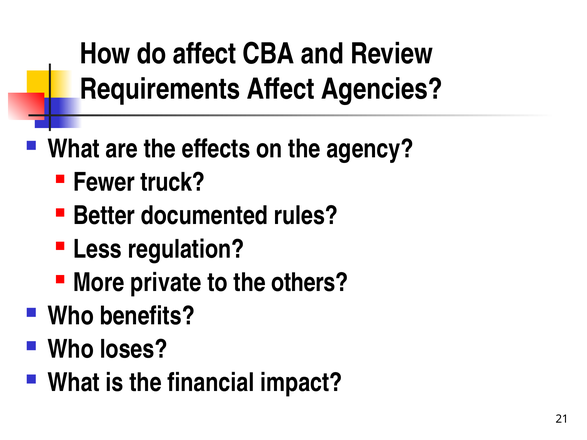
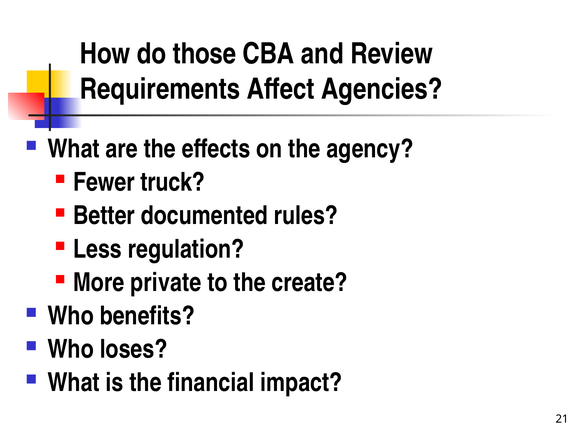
do affect: affect -> those
others: others -> create
